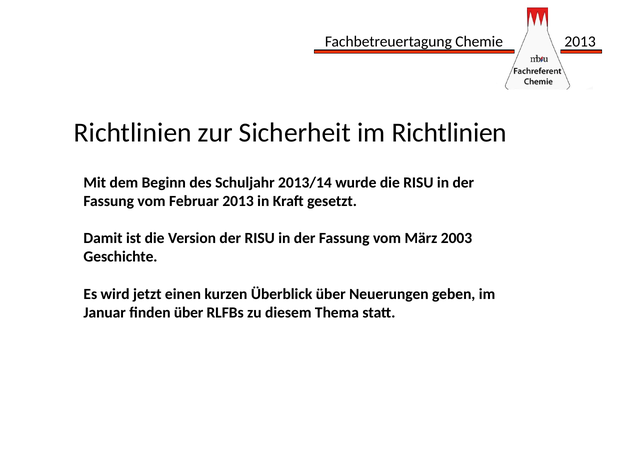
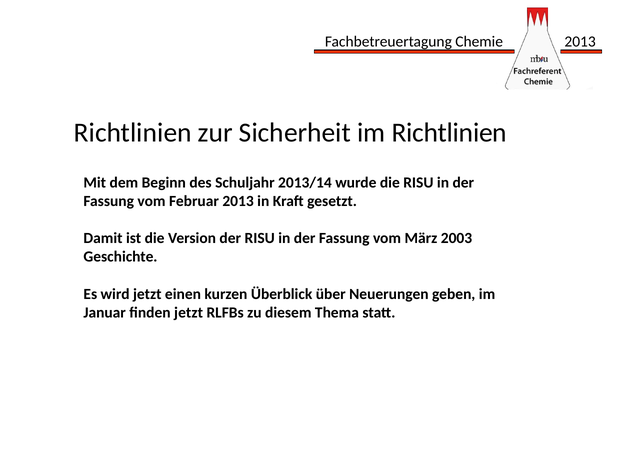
finden über: über -> jetzt
